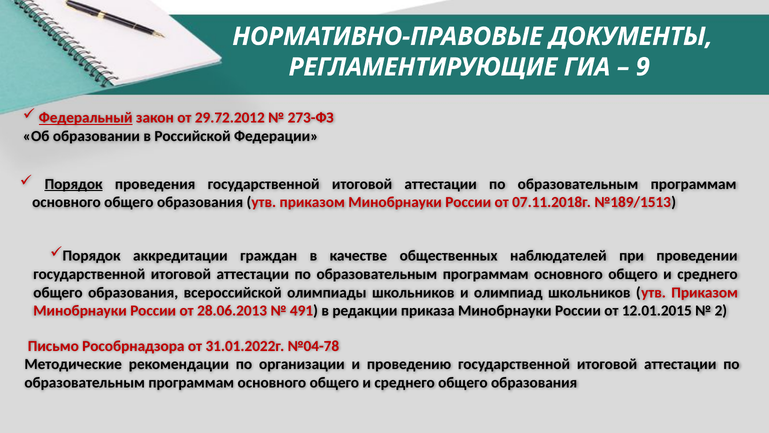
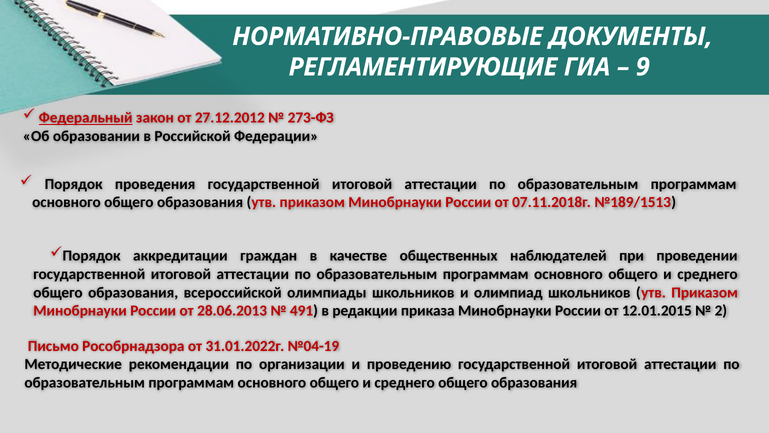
29.72.2012: 29.72.2012 -> 27.12.2012
Порядок at (74, 184) underline: present -> none
№04-78: №04-78 -> №04-19
